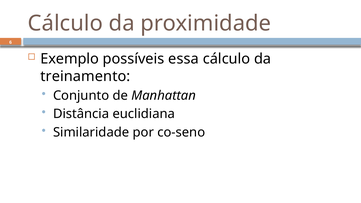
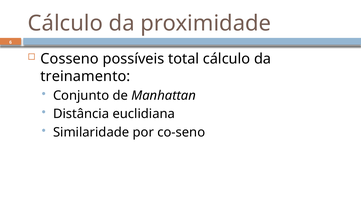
Exemplo: Exemplo -> Cosseno
essa: essa -> total
